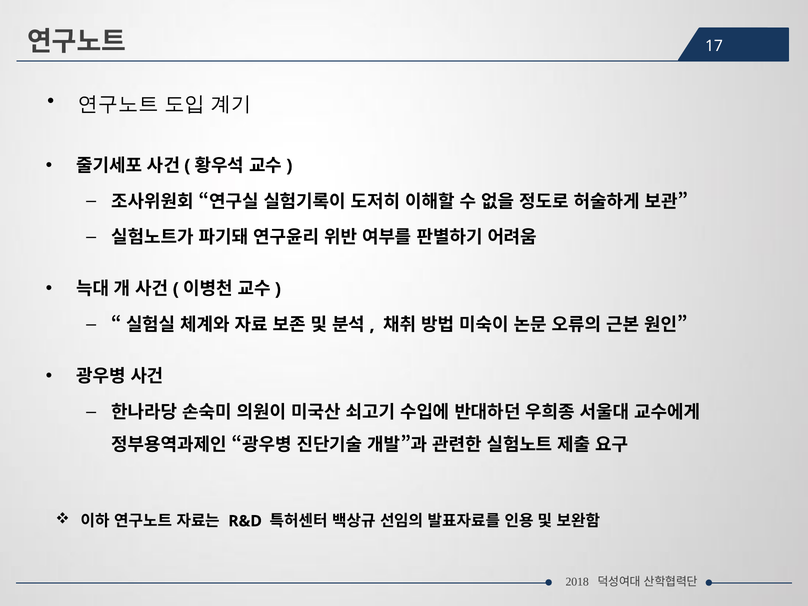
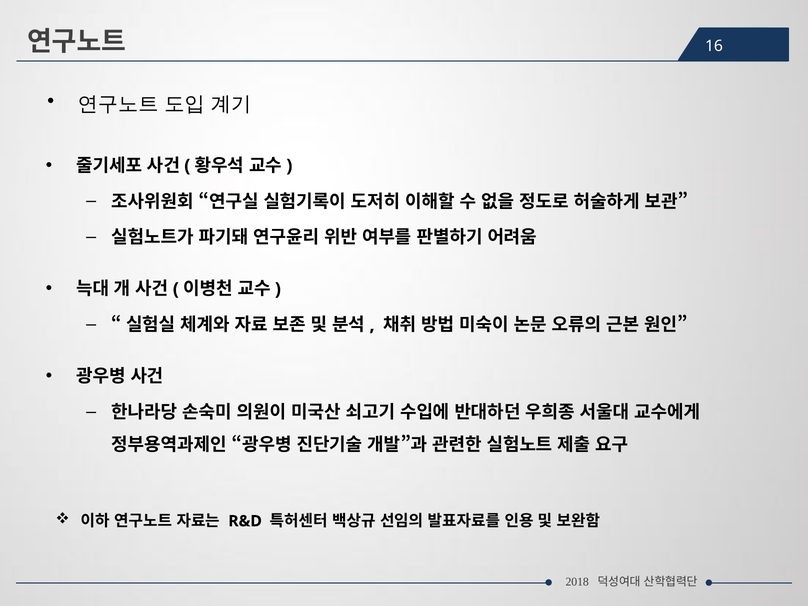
17: 17 -> 16
